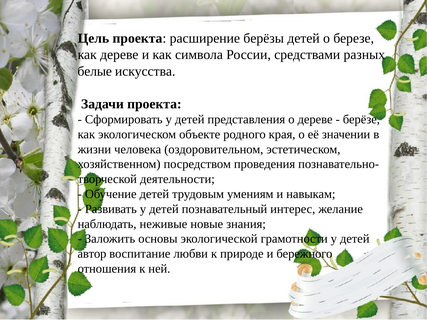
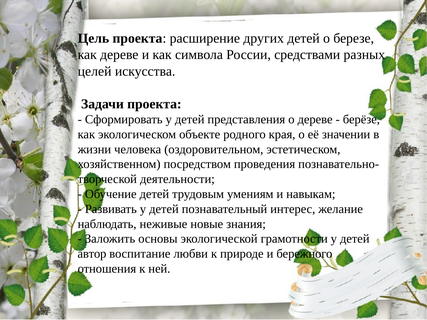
берёзы: берёзы -> других
белые: белые -> целей
